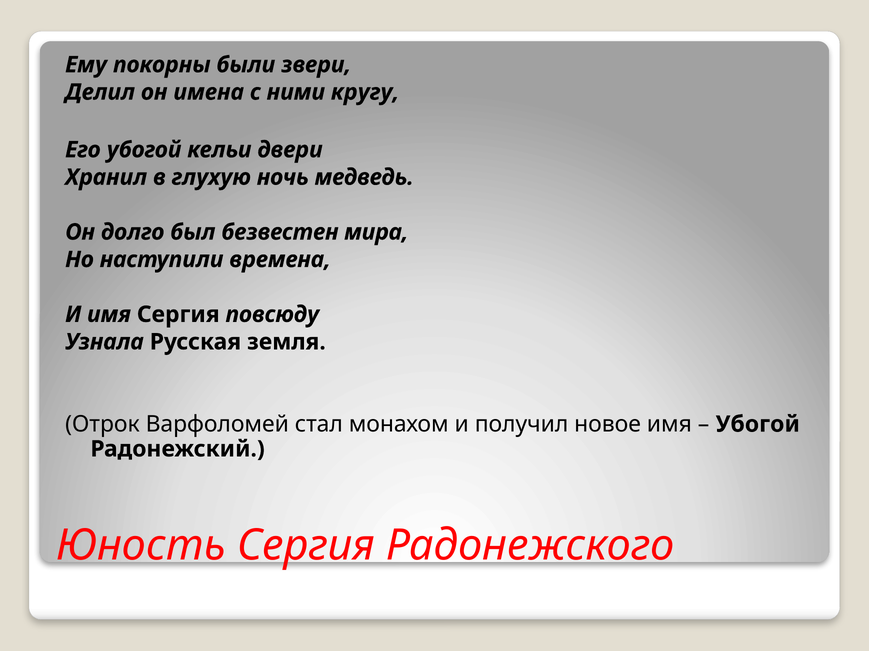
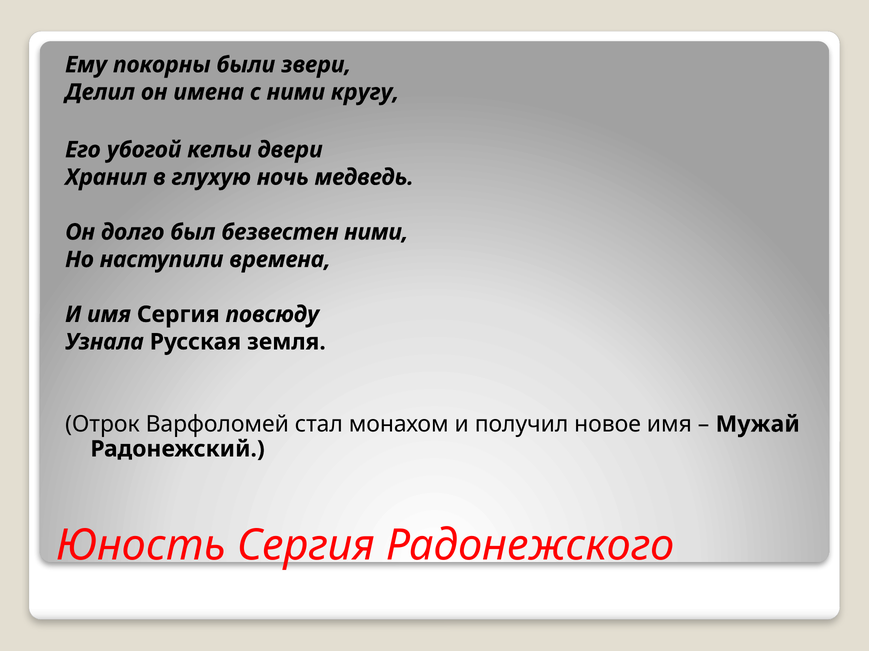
безвестен мира: мира -> ними
Убогой at (758, 425): Убогой -> Мужай
